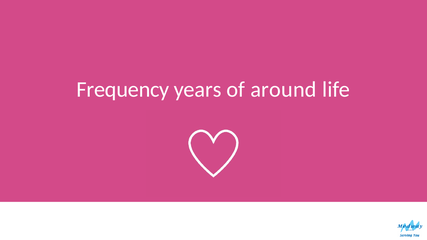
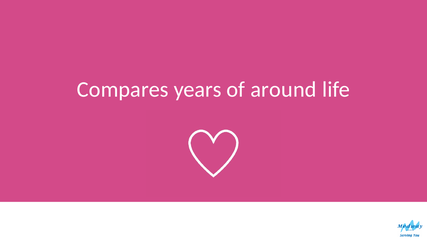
Frequency: Frequency -> Compares
